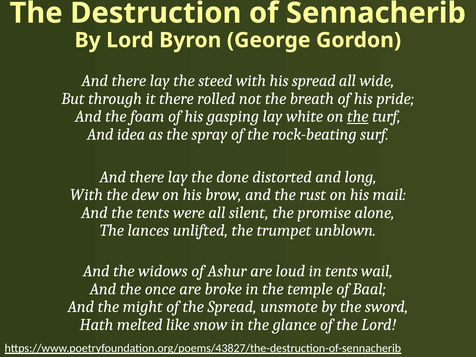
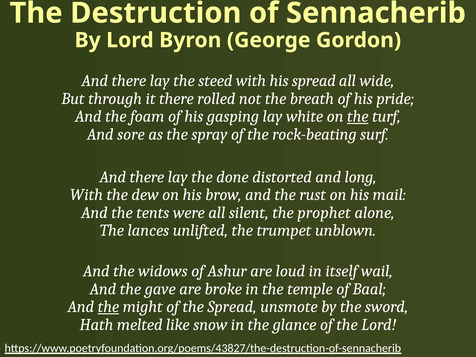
idea: idea -> sore
promise: promise -> prophet
in tents: tents -> itself
once: once -> gave
the at (108, 307) underline: none -> present
